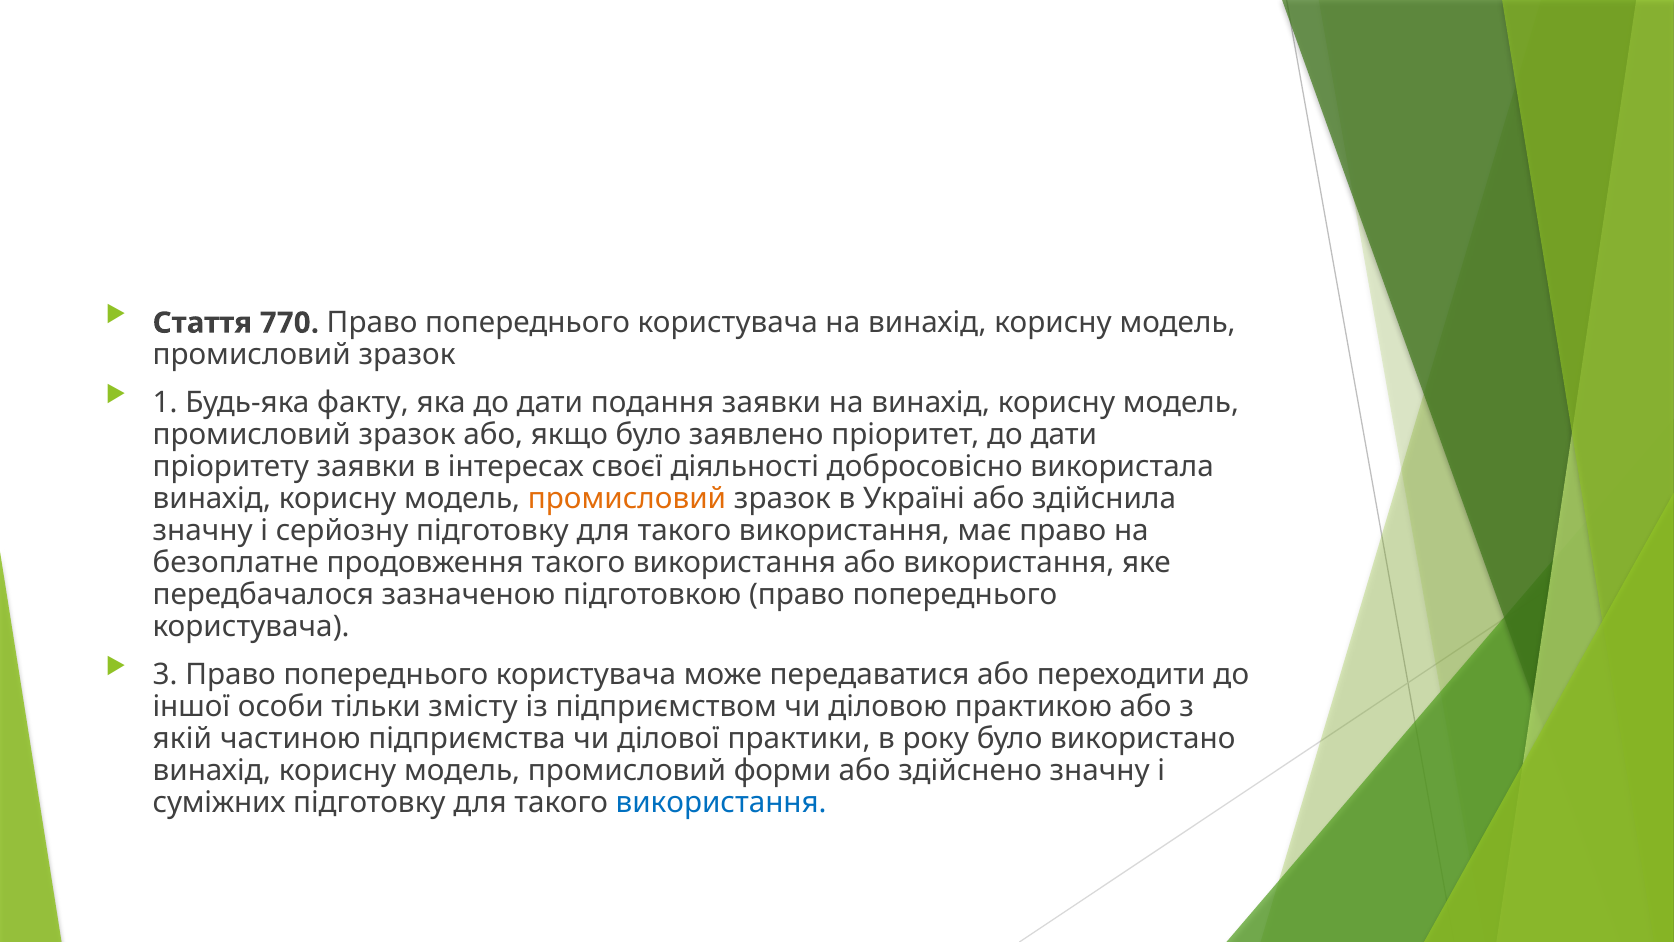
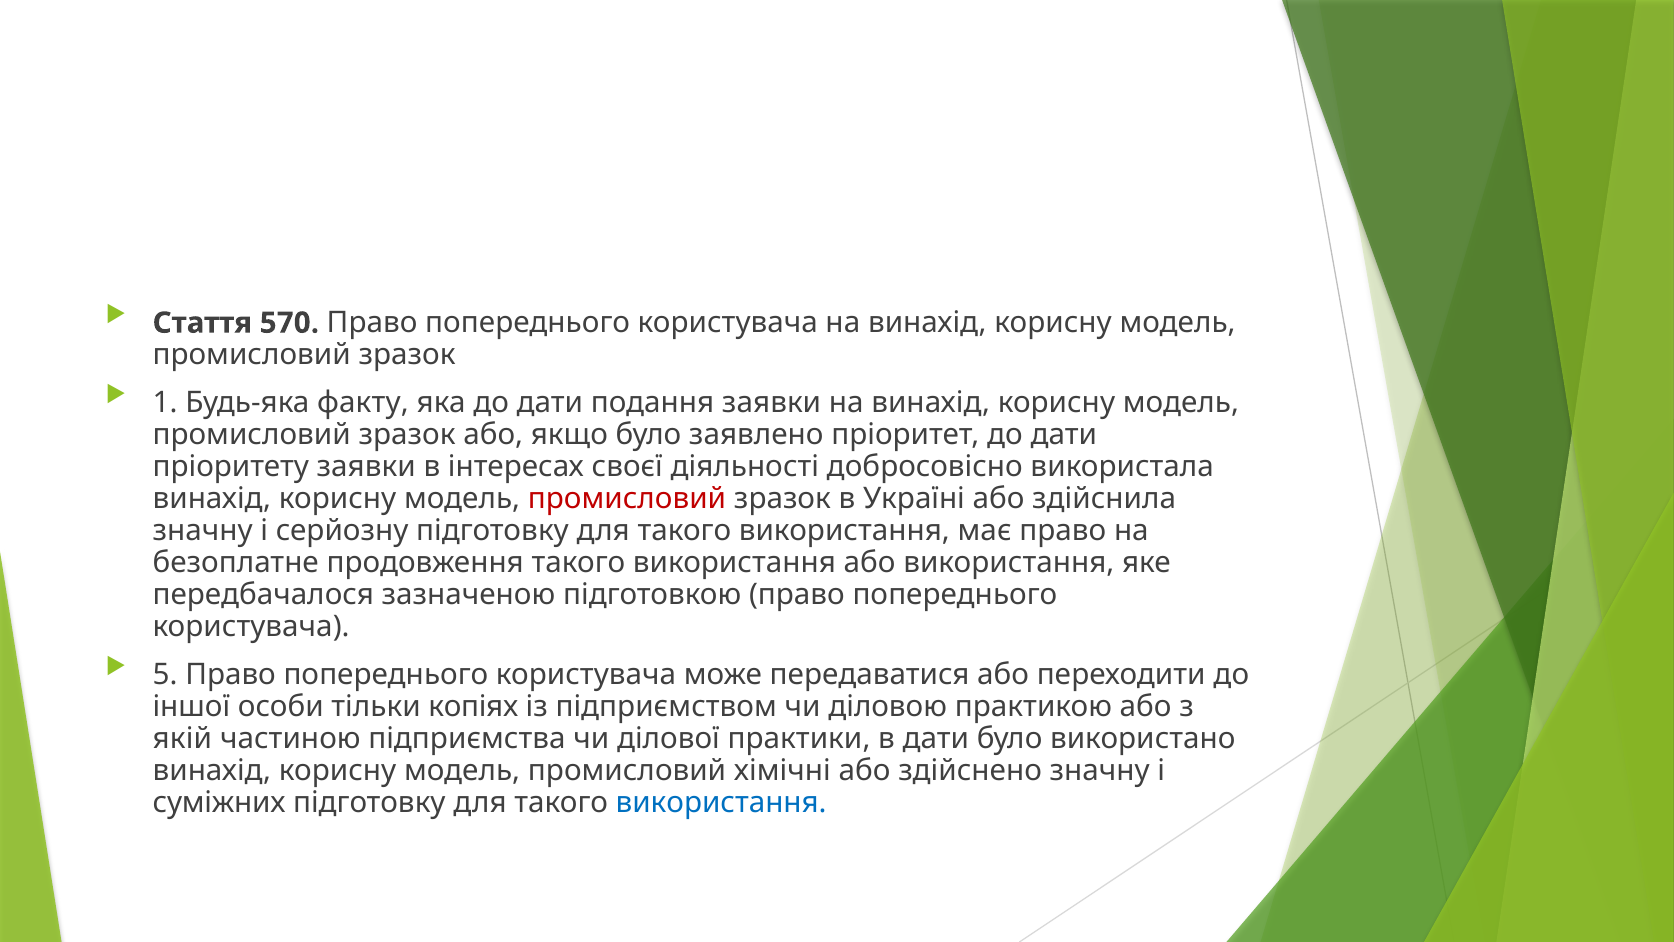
770: 770 -> 570
промисловий at (627, 499) colour: orange -> red
3: 3 -> 5
змісту: змісту -> копіях
в року: року -> дати
форми: форми -> хімічні
